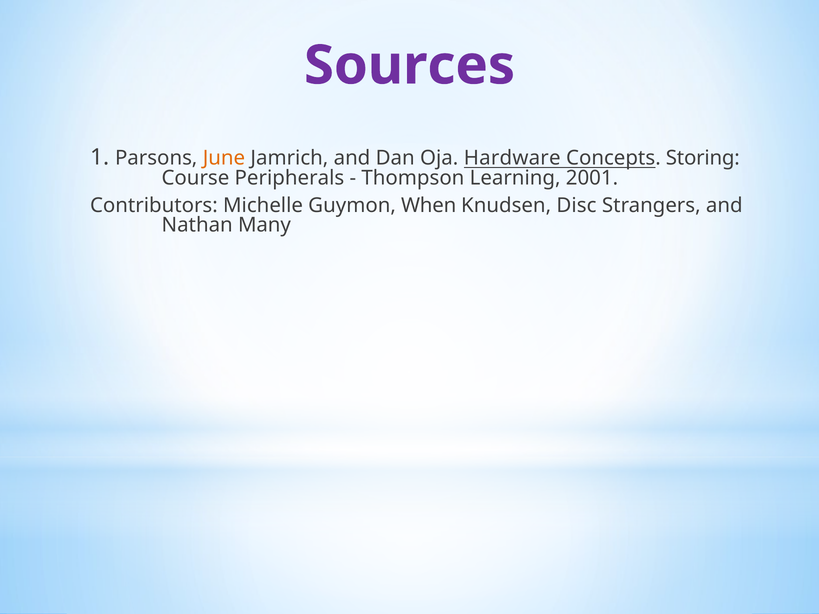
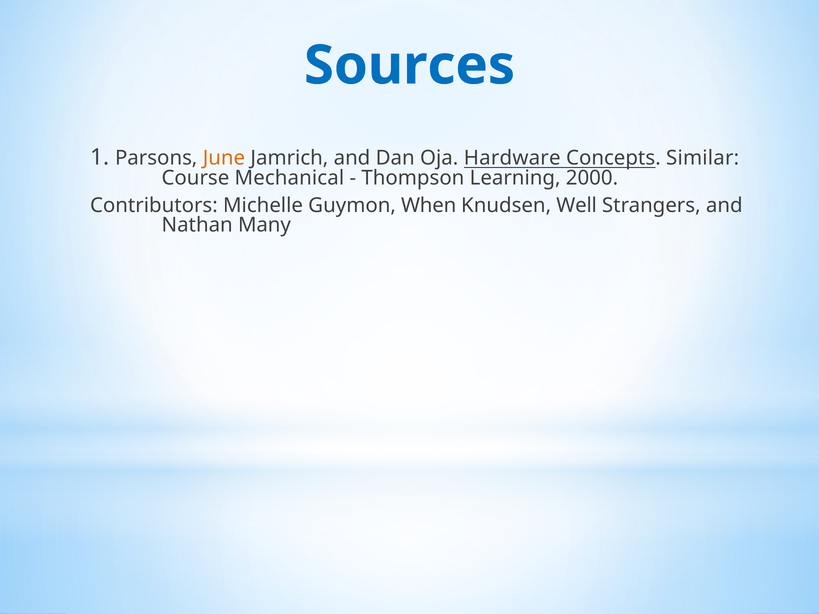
Sources colour: purple -> blue
Storing: Storing -> Similar
Peripherals: Peripherals -> Mechanical
2001: 2001 -> 2000
Disc: Disc -> Well
